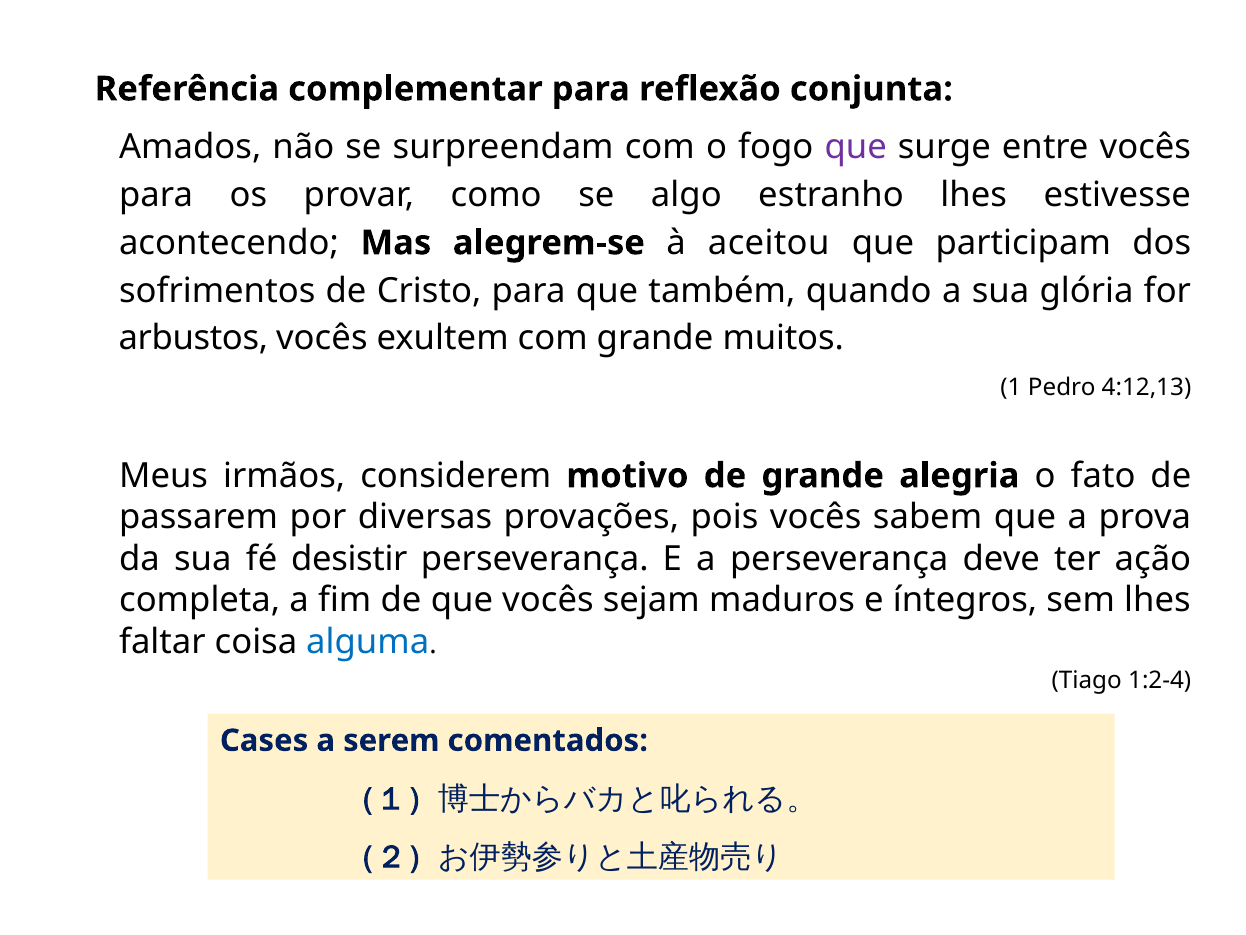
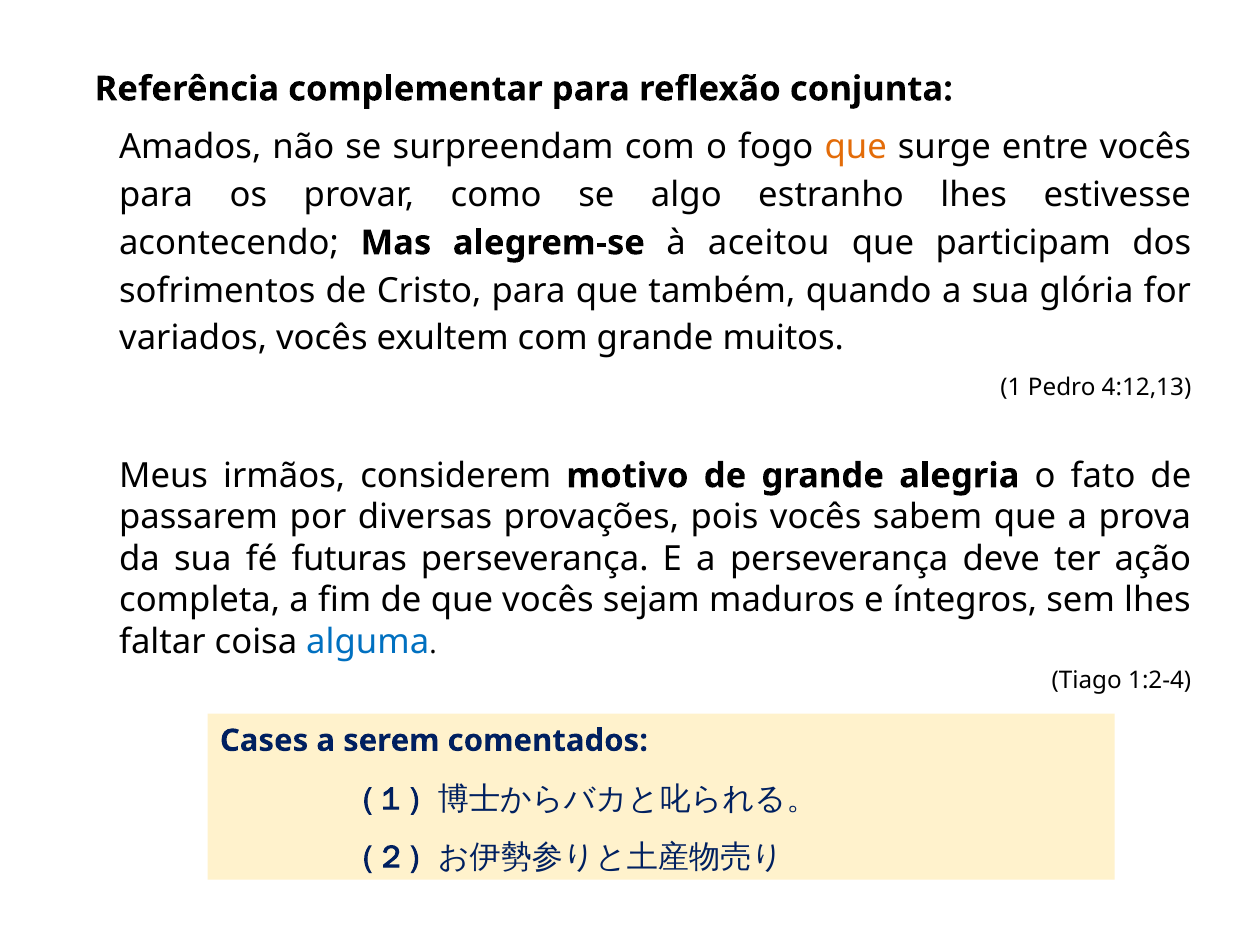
que at (856, 147) colour: purple -> orange
arbustos: arbustos -> variados
desistir: desistir -> futuras
